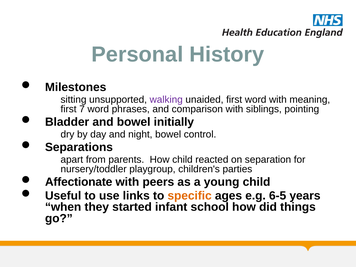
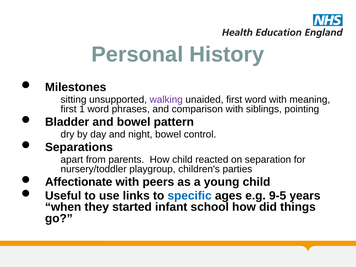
7: 7 -> 1
initially: initially -> pattern
specific colour: orange -> blue
6-5: 6-5 -> 9-5
